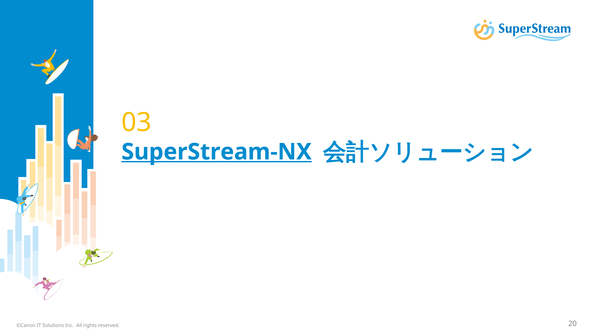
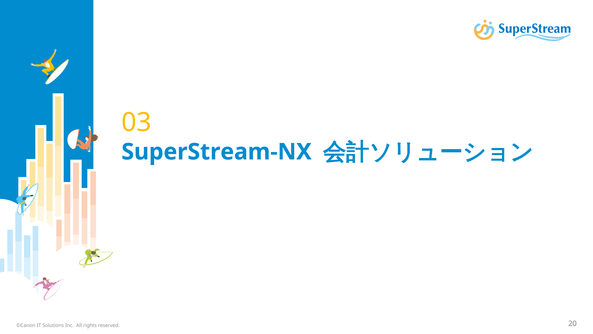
SuperStream-NX underline: present -> none
